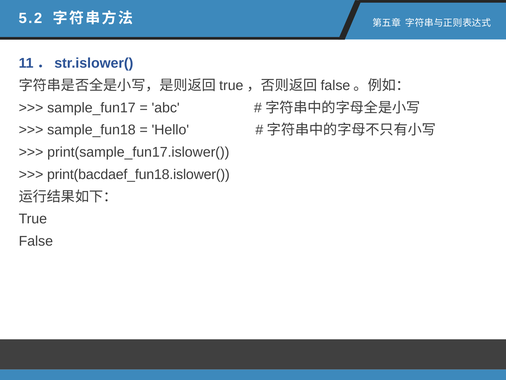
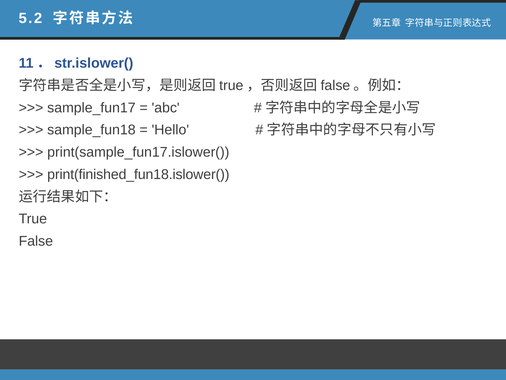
print(bacdaef_fun18.islower(: print(bacdaef_fun18.islower( -> print(finished_fun18.islower(
